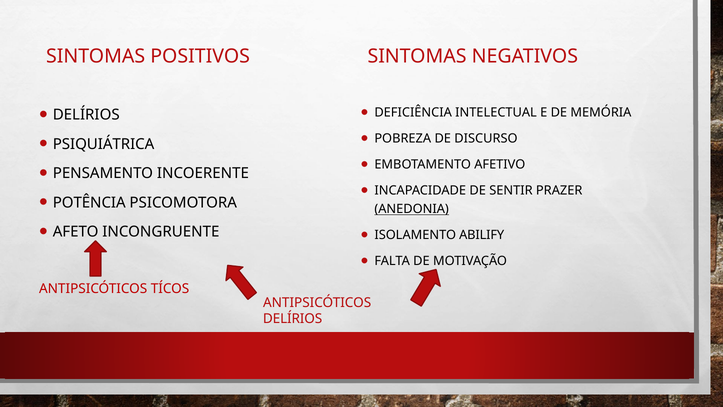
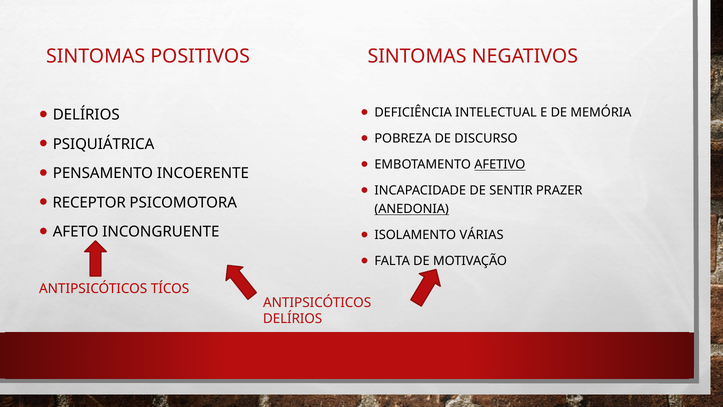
AFETIVO underline: none -> present
POTÊNCIA: POTÊNCIA -> RECEPTOR
ABILIFY: ABILIFY -> VÁRIAS
